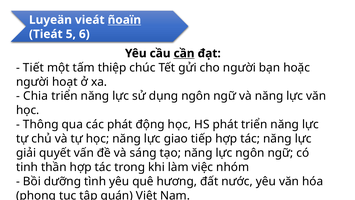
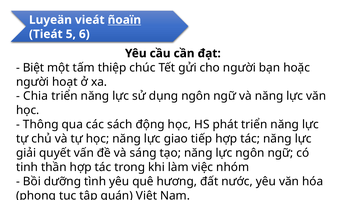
cần underline: present -> none
Tiết: Tiết -> Biệt
các phát: phát -> sách
